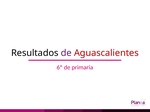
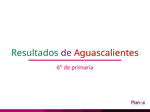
Resultados colour: black -> green
